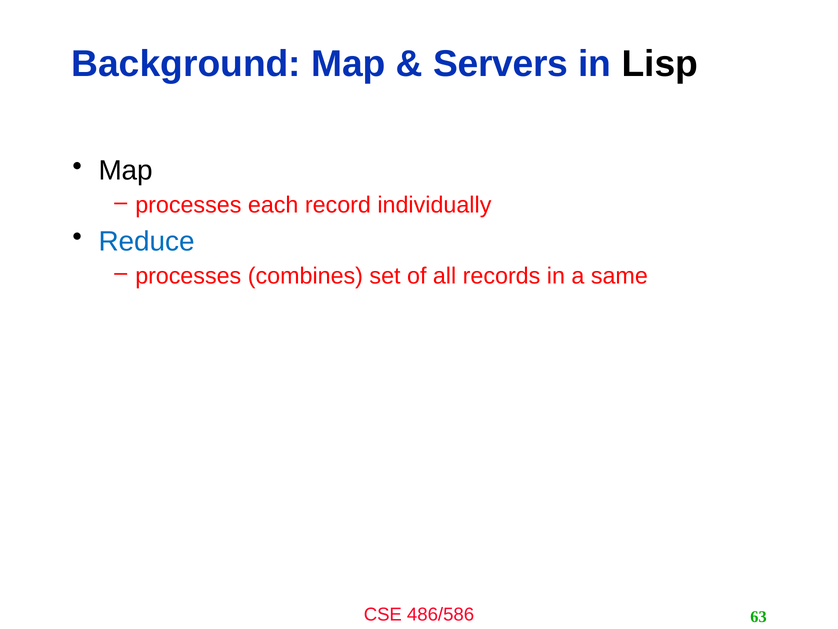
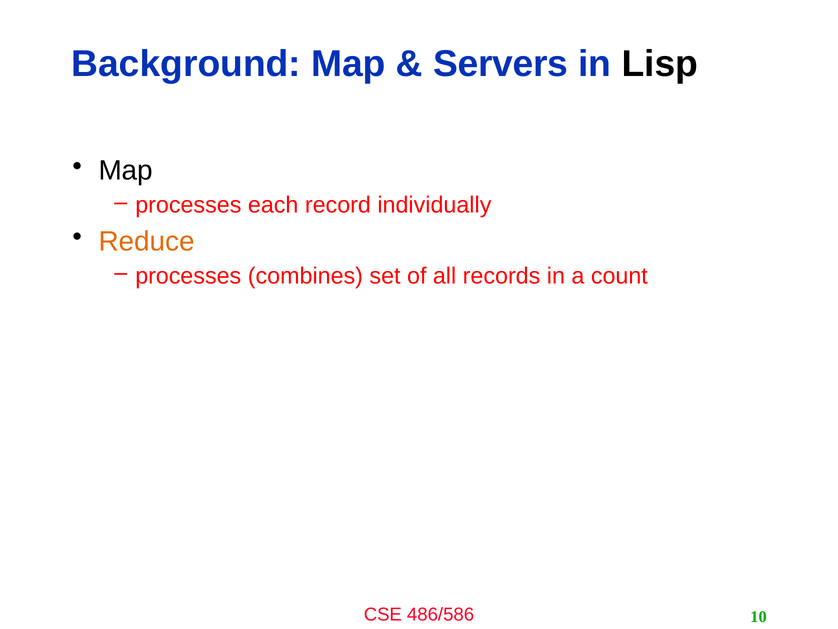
Reduce colour: blue -> orange
same: same -> count
63: 63 -> 10
